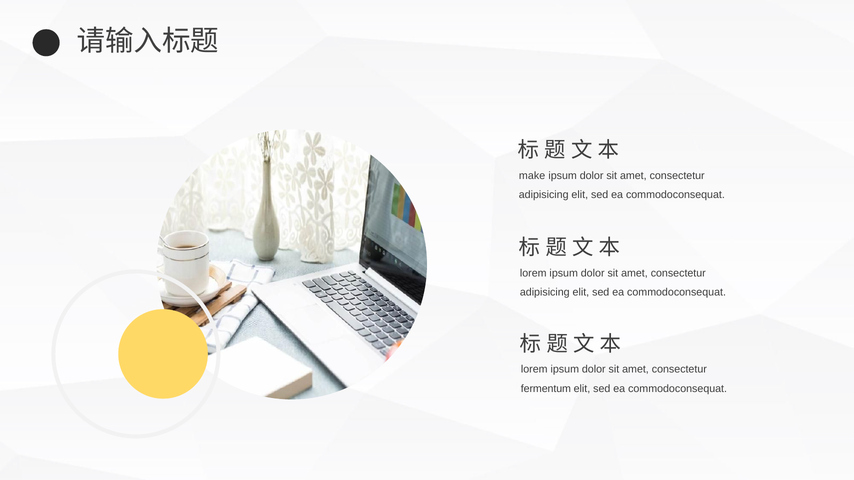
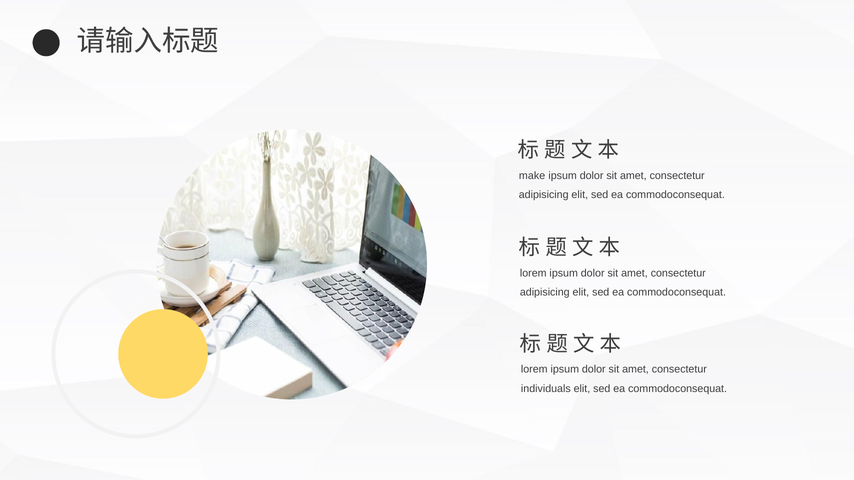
fermentum: fermentum -> individuals
